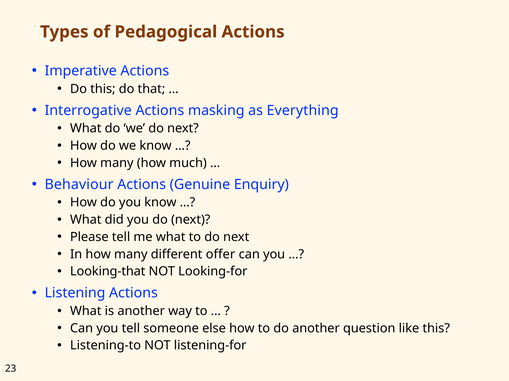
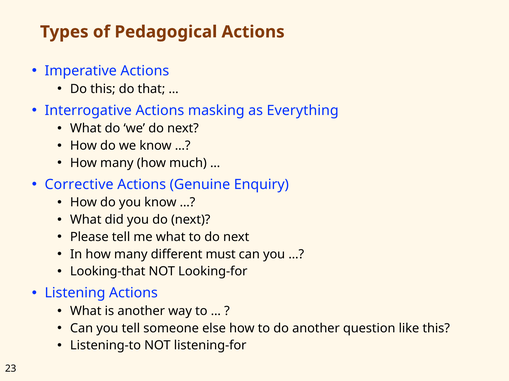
Behaviour: Behaviour -> Corrective
offer: offer -> must
